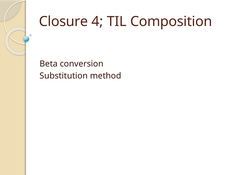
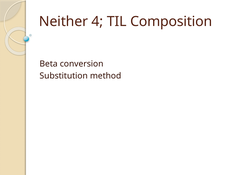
Closure: Closure -> Neither
